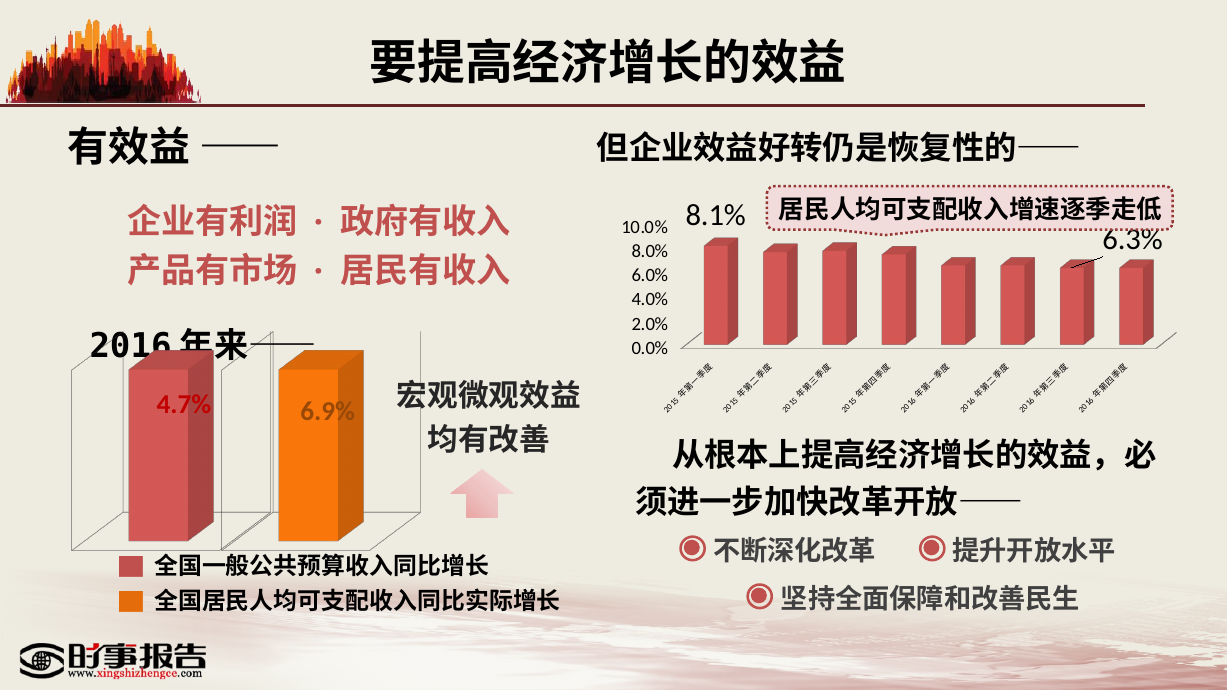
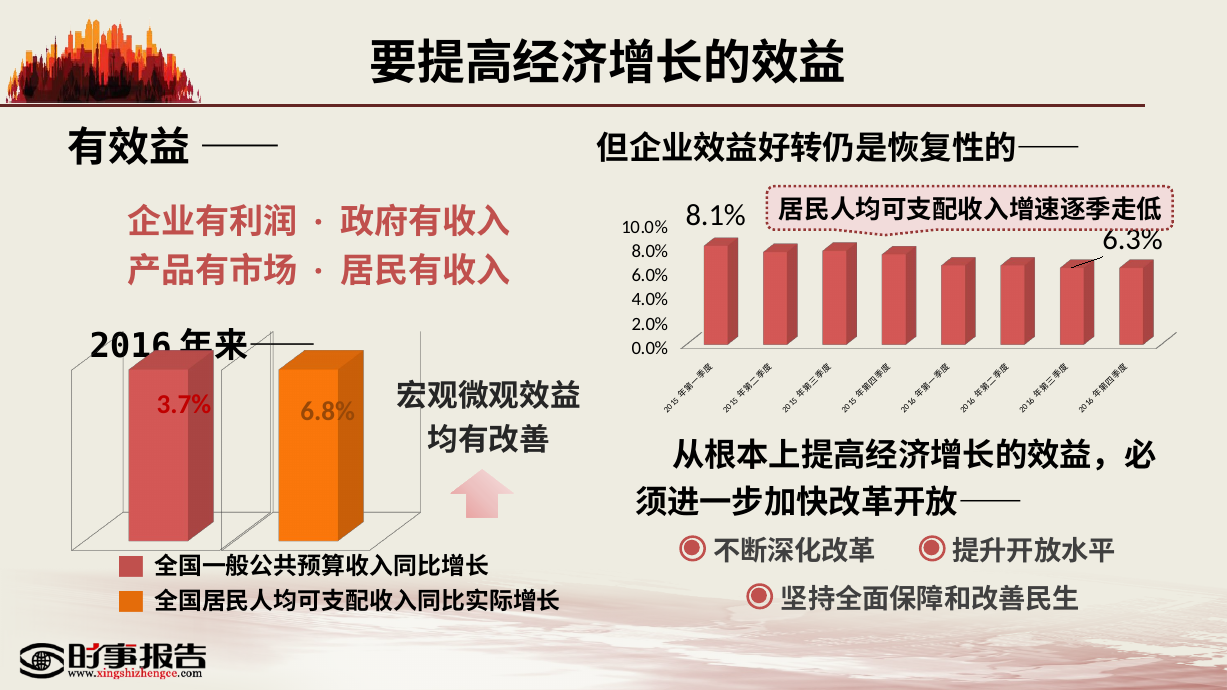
4.7%: 4.7% -> 3.7%
6.9%: 6.9% -> 6.8%
